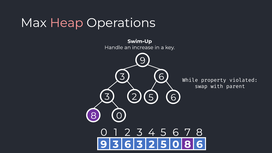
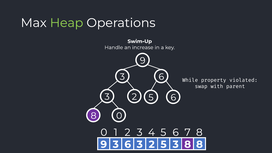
Heap colour: pink -> light green
5 0: 0 -> 3
8 6: 6 -> 8
